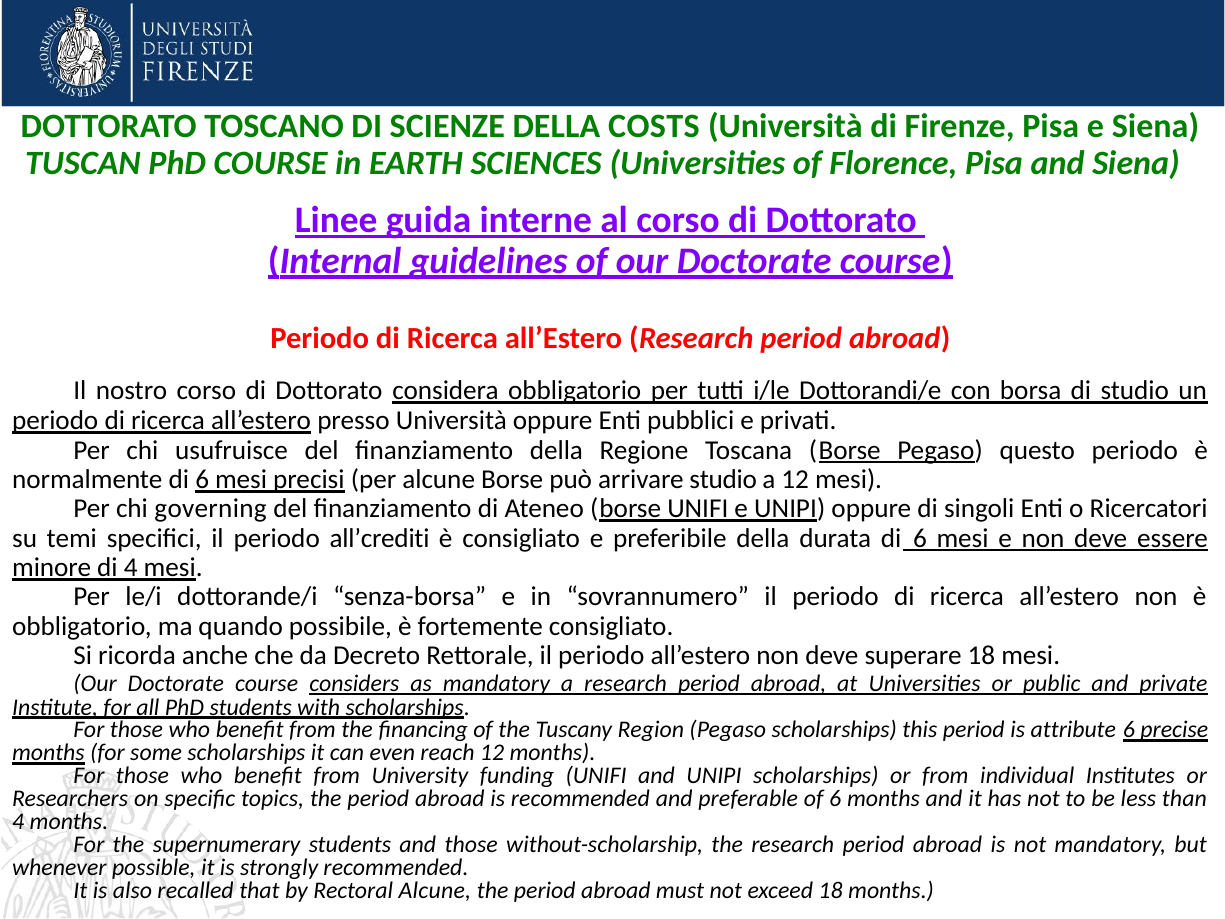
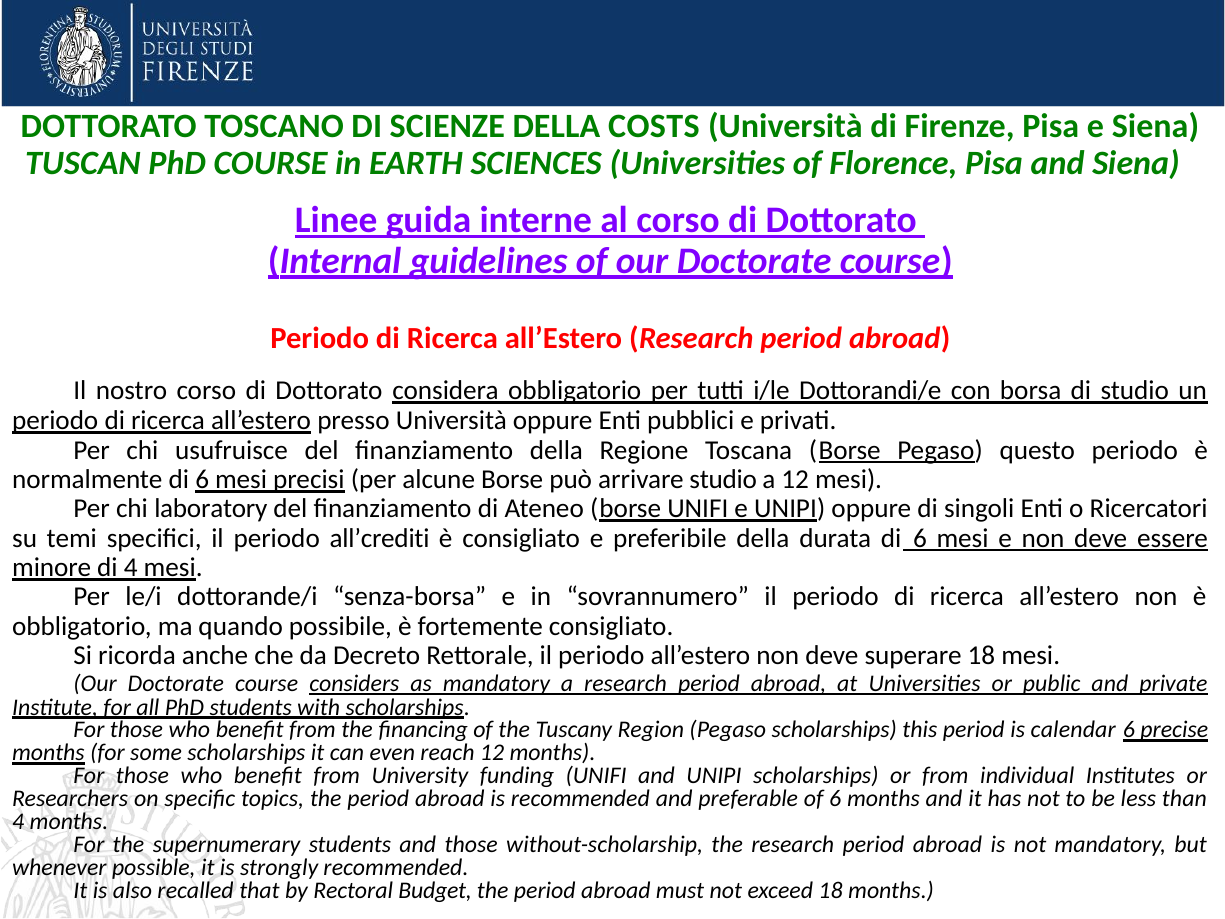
governing: governing -> laboratory
attribute: attribute -> calendar
Rectoral Alcune: Alcune -> Budget
